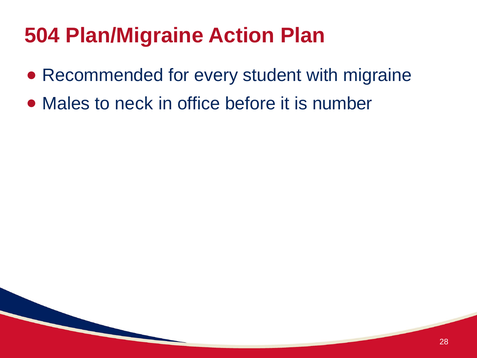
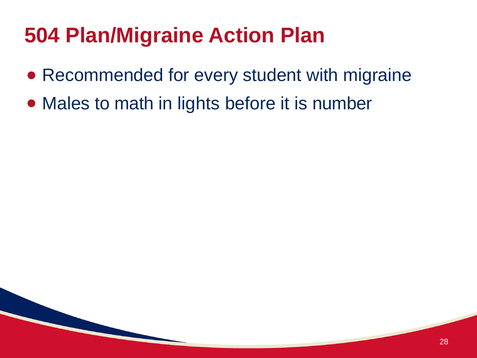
neck: neck -> math
office: office -> lights
